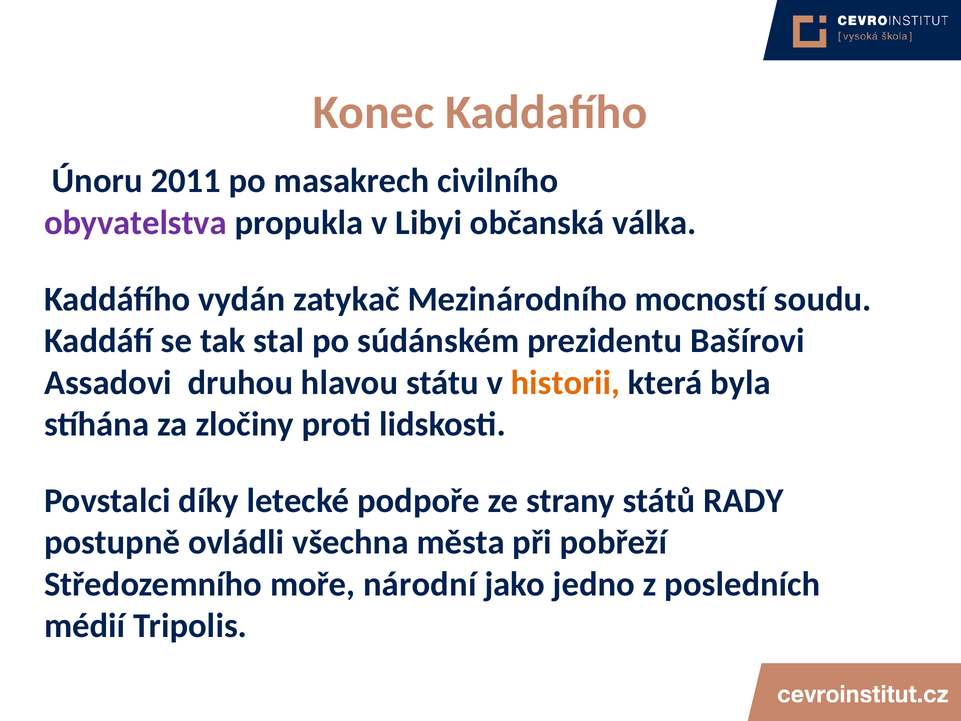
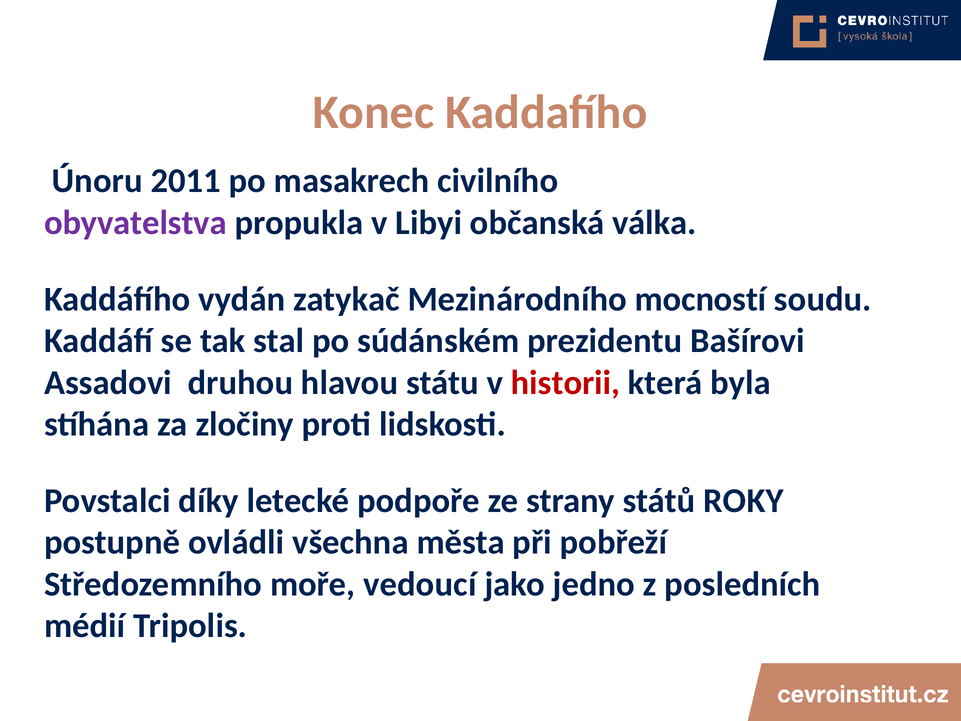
historii colour: orange -> red
RADY: RADY -> ROKY
národní: národní -> vedoucí
